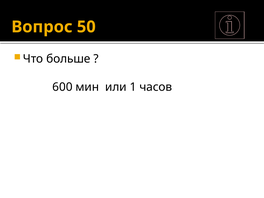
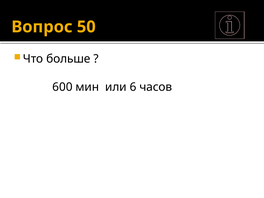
1: 1 -> 6
